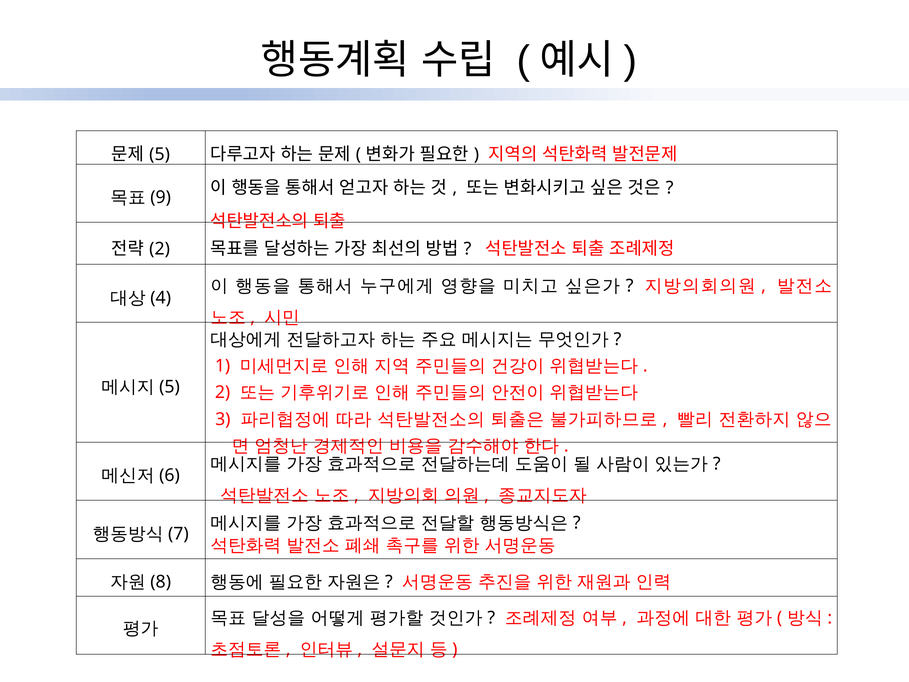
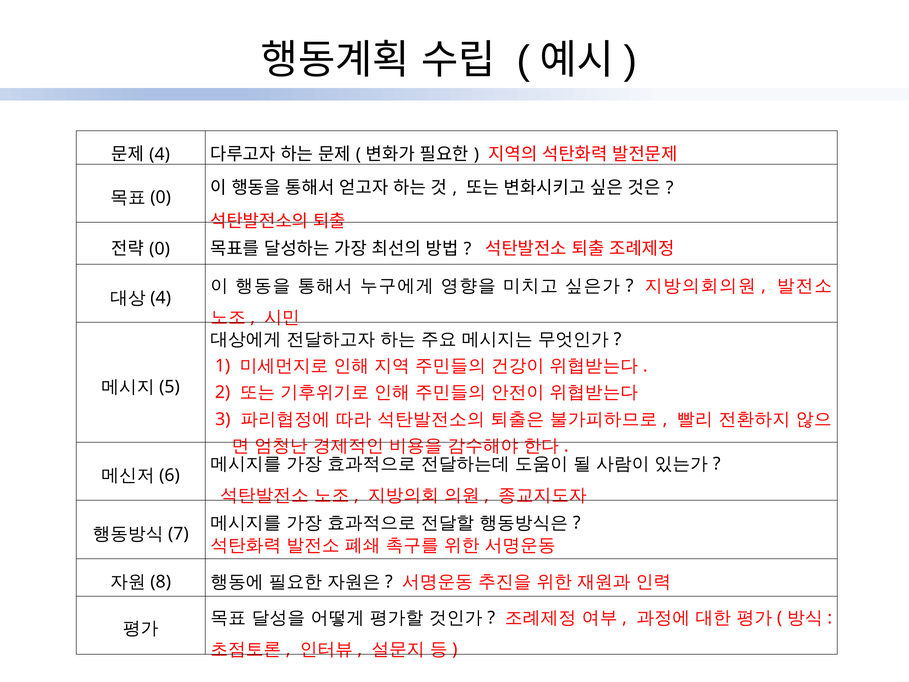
5 at (160, 154): 5 -> 4
9 at (161, 198): 9 -> 0
2 at (160, 249): 2 -> 0
